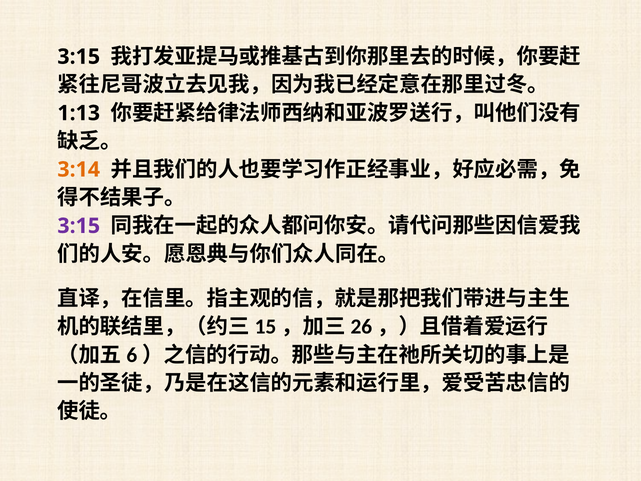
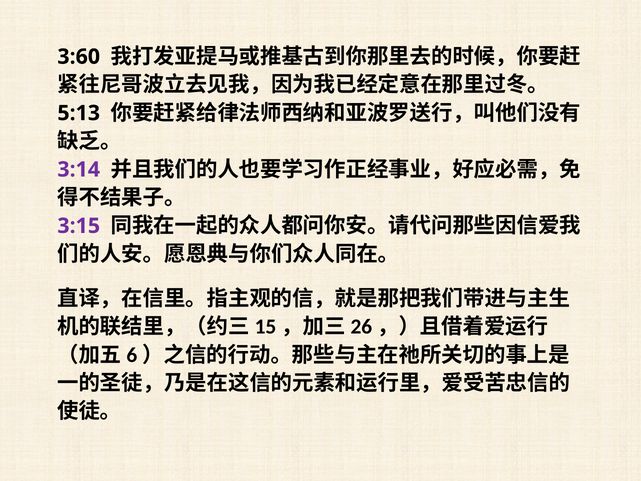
3:15 at (79, 57): 3:15 -> 3:60
1:13: 1:13 -> 5:13
3:14 colour: orange -> purple
